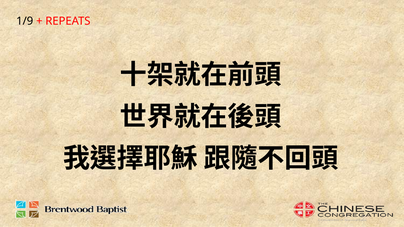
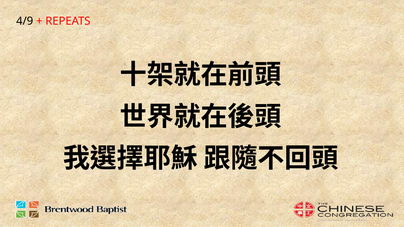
1/9: 1/9 -> 4/9
